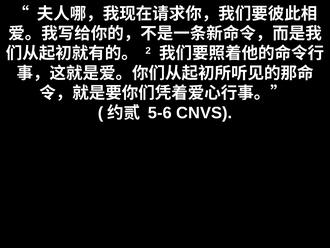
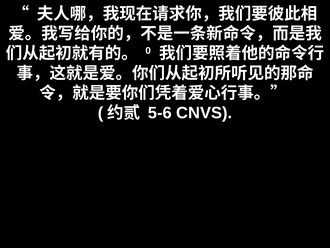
2: 2 -> 0
